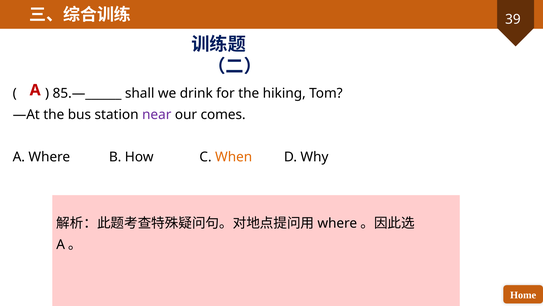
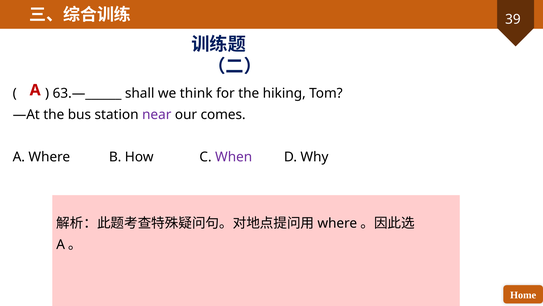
85.—______: 85.—______ -> 63.—______
drink: drink -> think
When colour: orange -> purple
